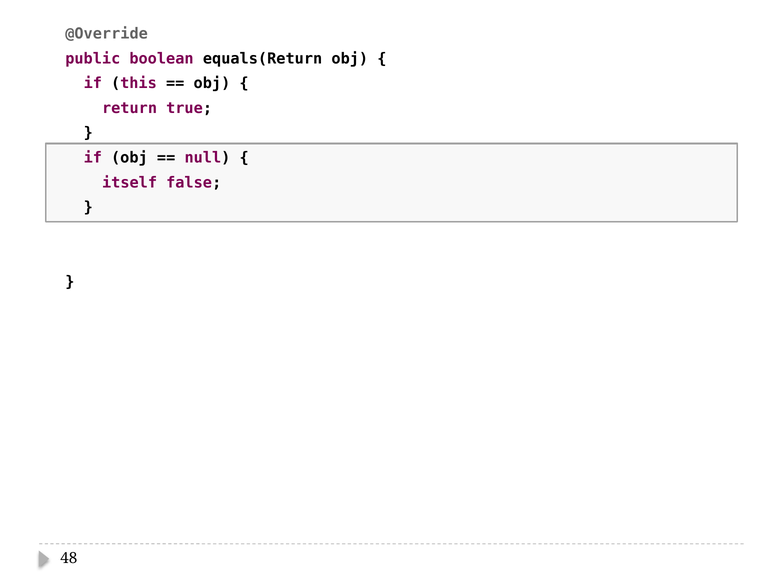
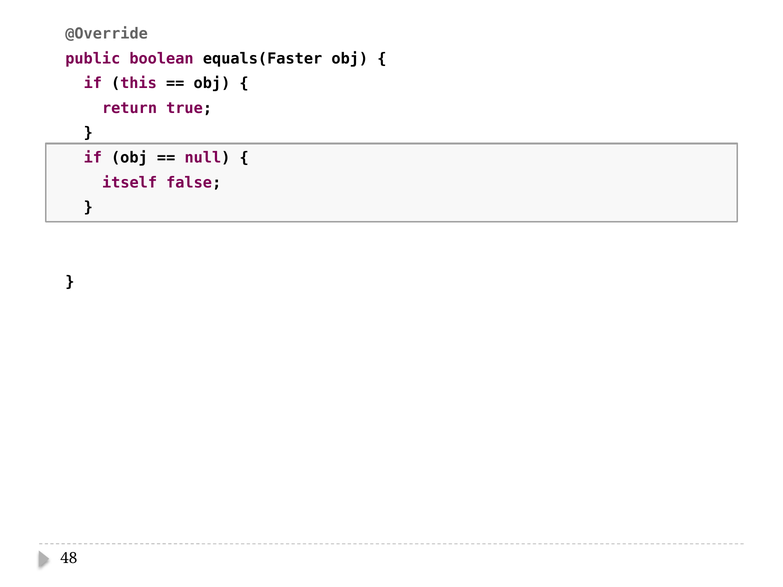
equals(Return: equals(Return -> equals(Faster
